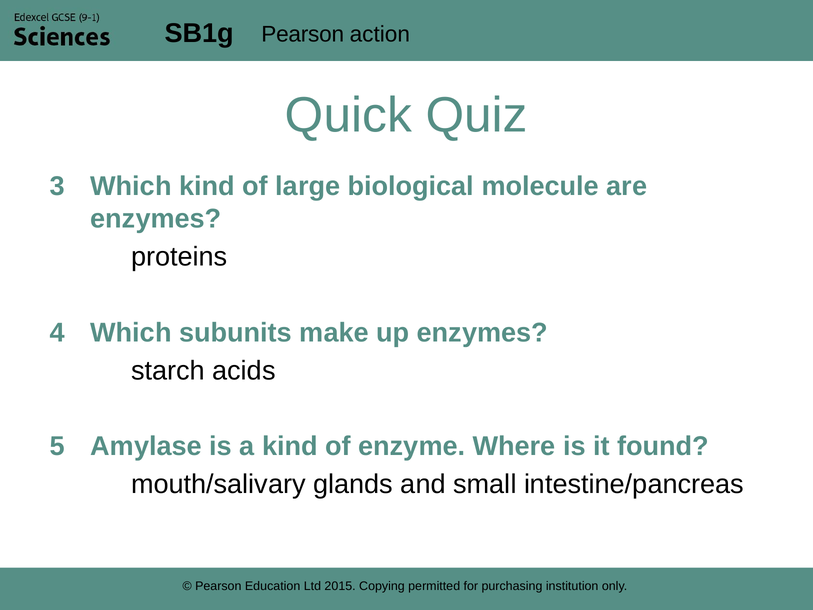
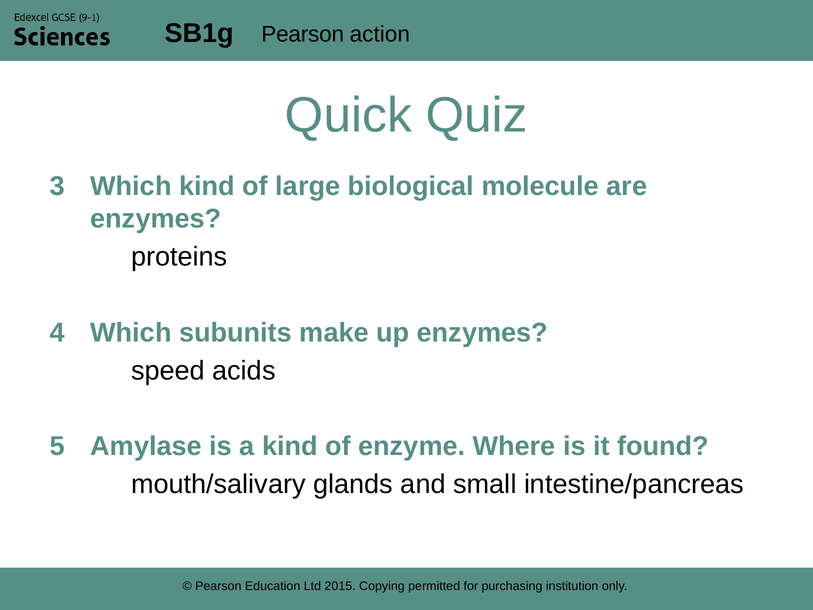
starch: starch -> speed
